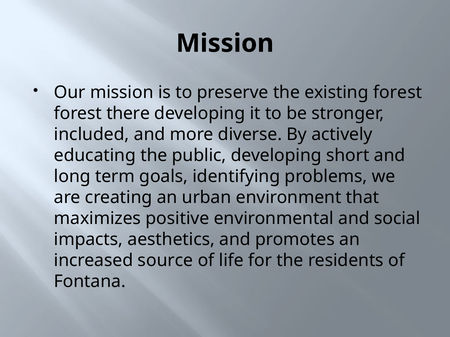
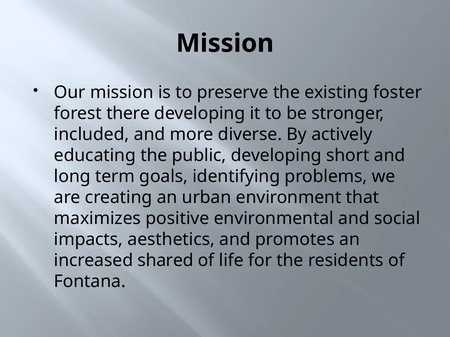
existing forest: forest -> foster
source: source -> shared
